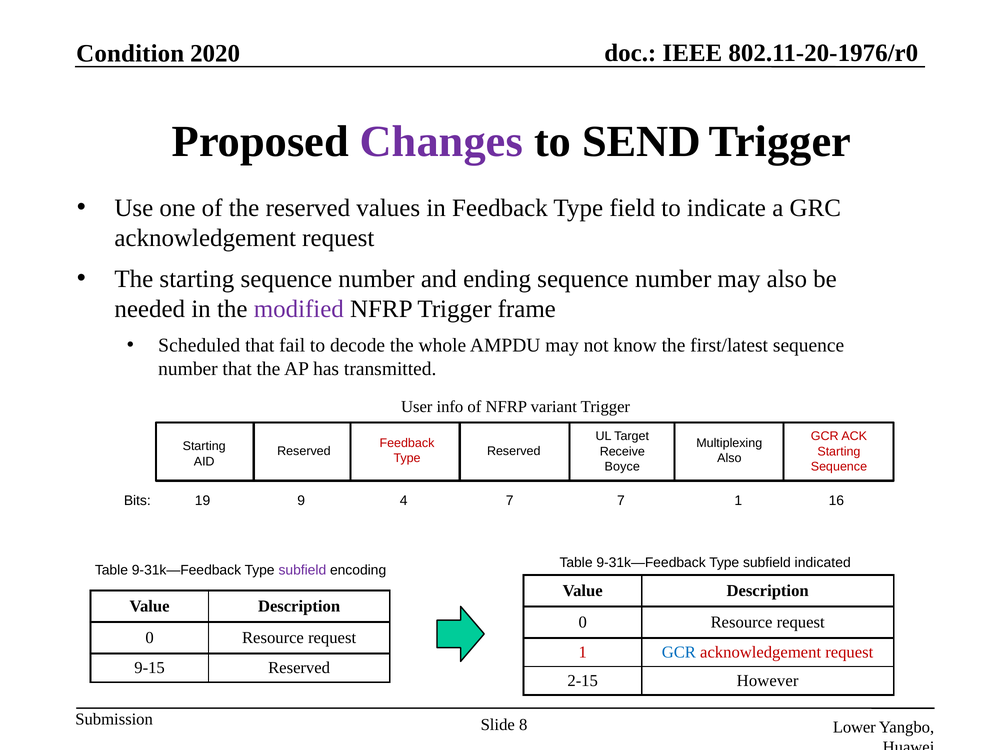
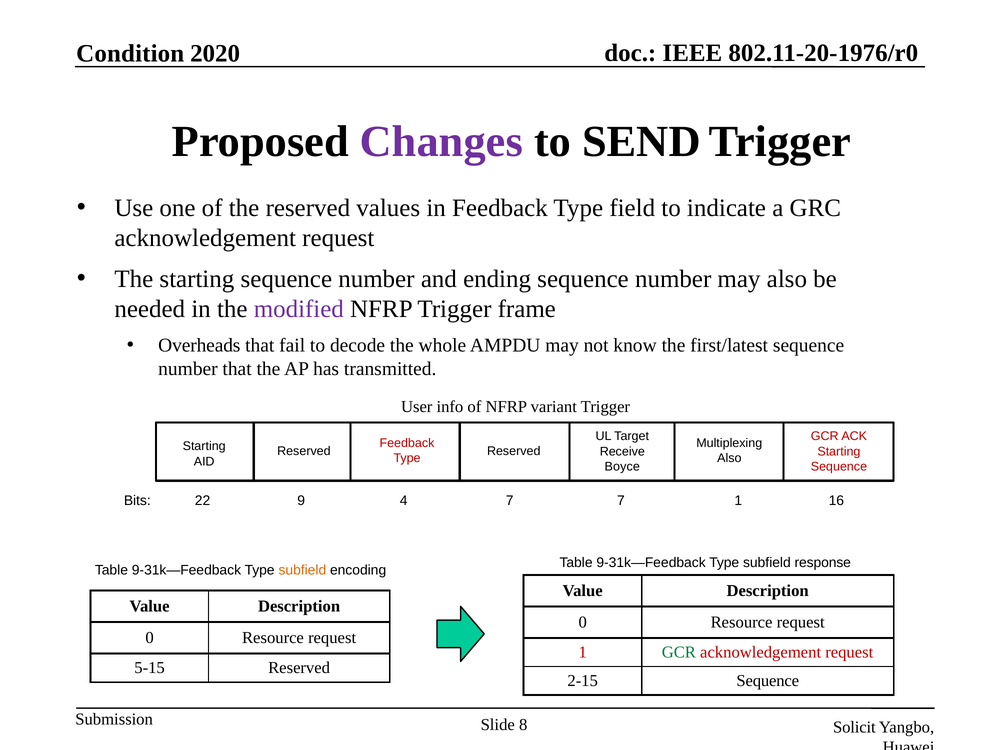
Scheduled: Scheduled -> Overheads
19: 19 -> 22
indicated: indicated -> response
subfield at (302, 570) colour: purple -> orange
GCR at (679, 652) colour: blue -> green
9-15: 9-15 -> 5-15
2-15 However: However -> Sequence
Lower: Lower -> Solicit
